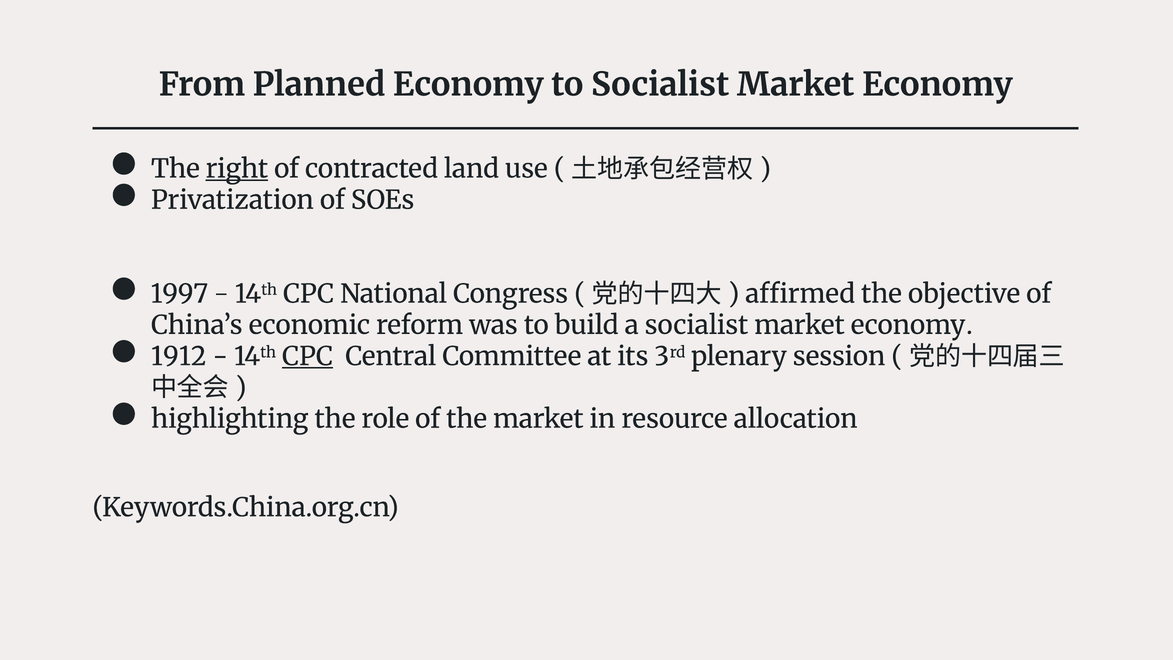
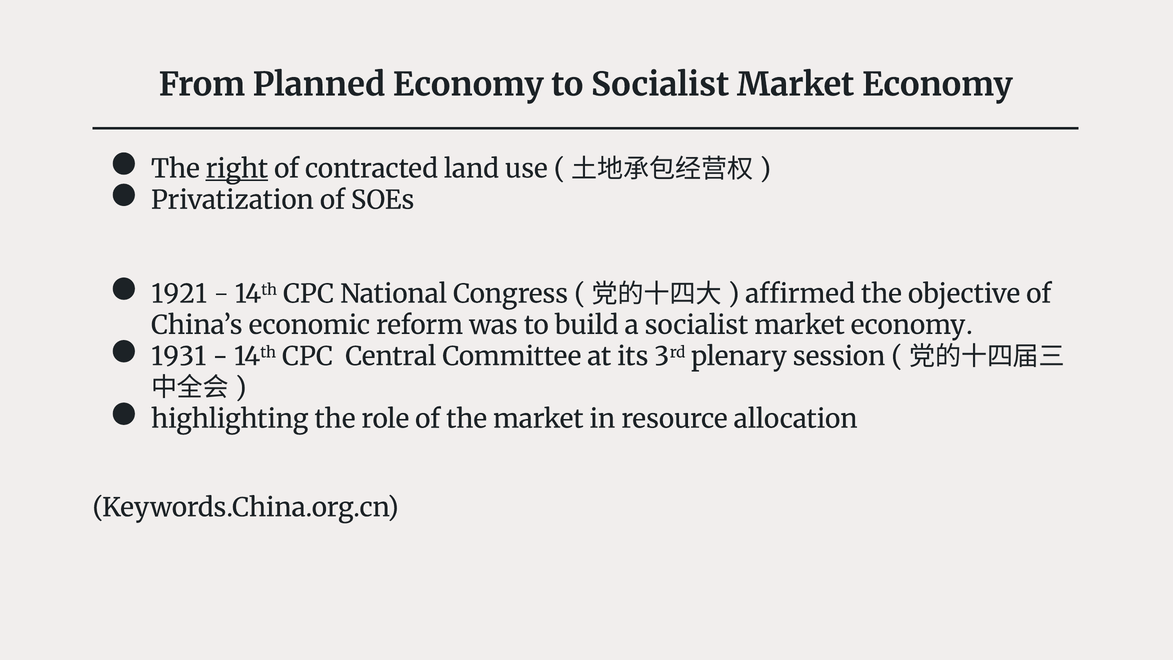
1997: 1997 -> 1921
1912: 1912 -> 1931
CPC at (307, 357) underline: present -> none
